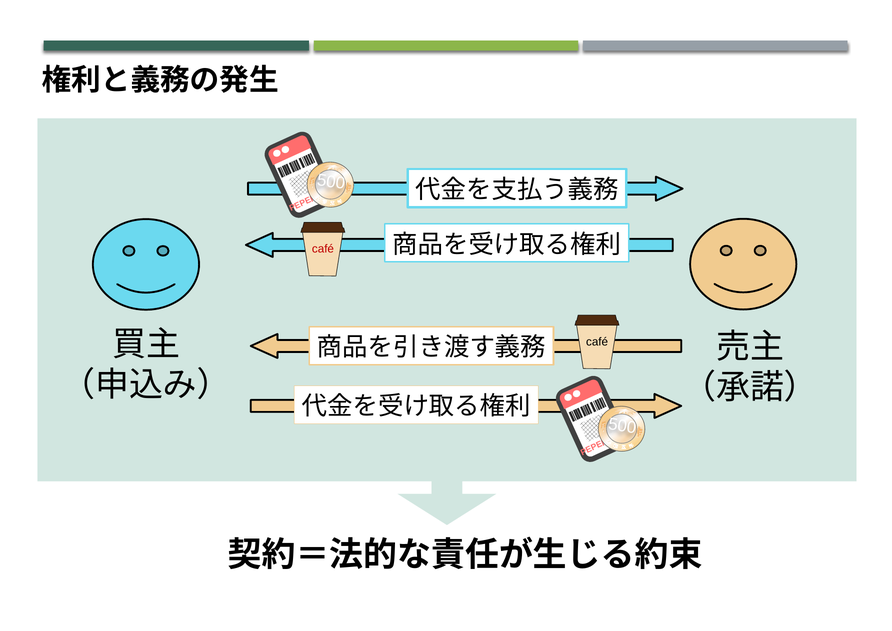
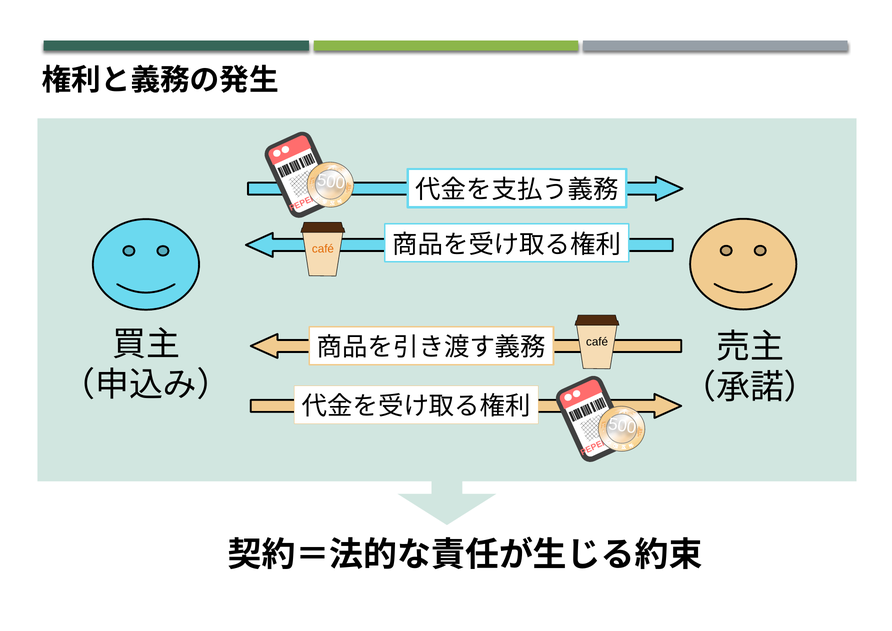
café at (323, 249) colour: red -> orange
